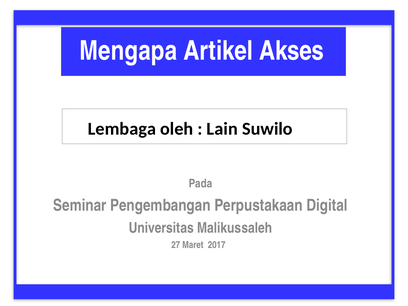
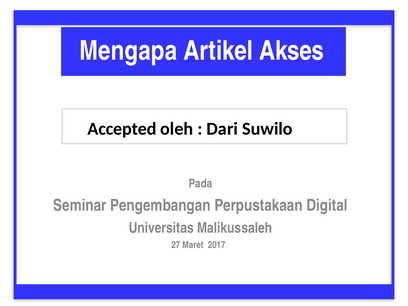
Lembaga: Lembaga -> Accepted
Lain: Lain -> Dari
